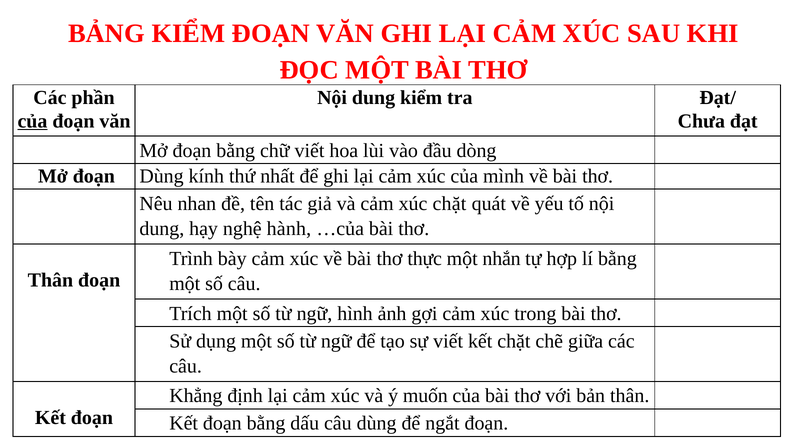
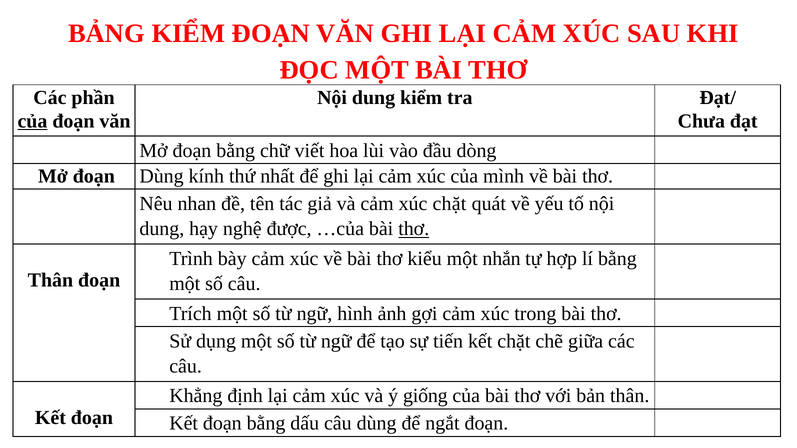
hành: hành -> được
thơ at (414, 229) underline: none -> present
thực: thực -> kiểu
sự viết: viết -> tiến
muốn: muốn -> giống
